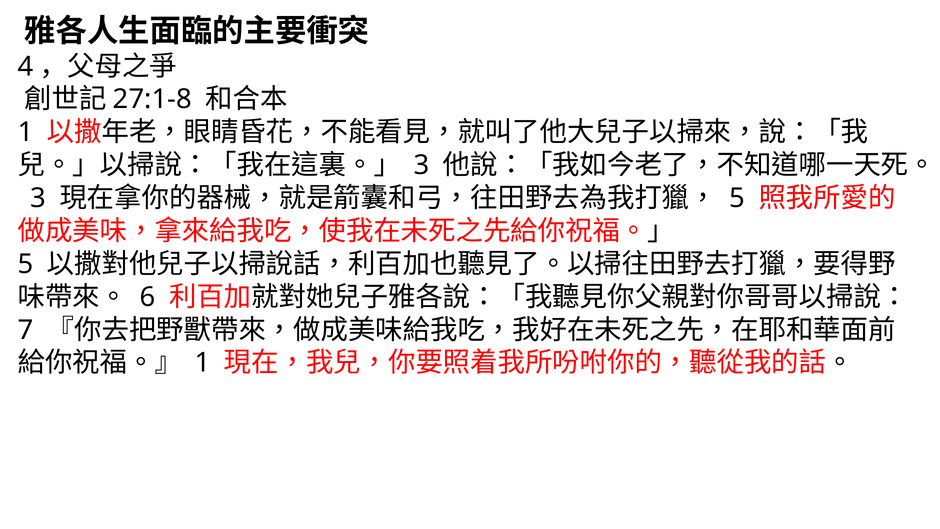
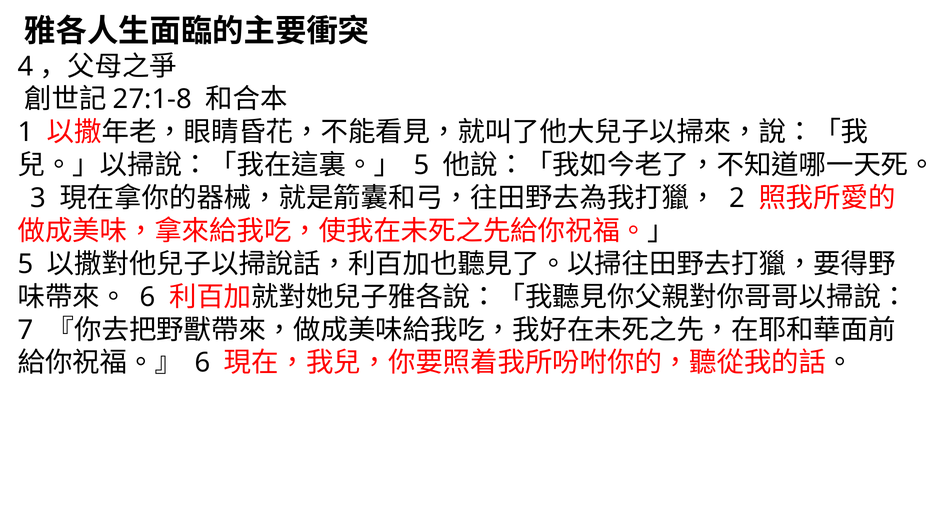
3 at (421, 165): 3 -> 5
5 at (737, 198): 5 -> 2
1 at (202, 363): 1 -> 6
